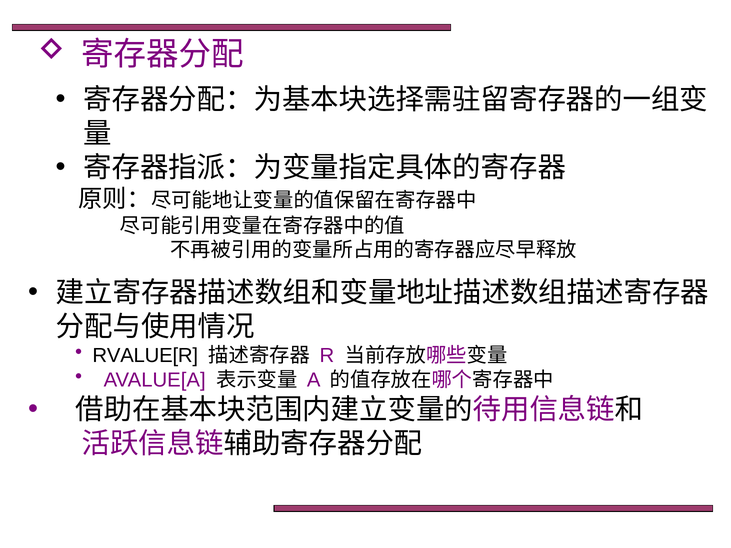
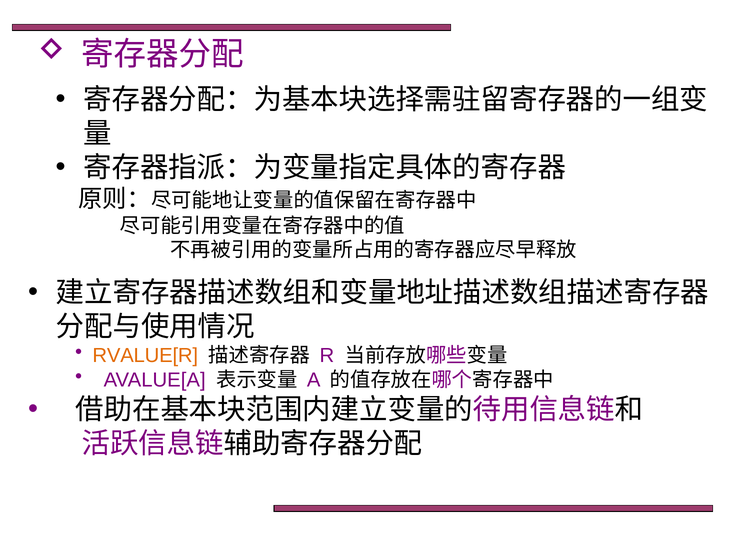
RVALUE[R colour: black -> orange
